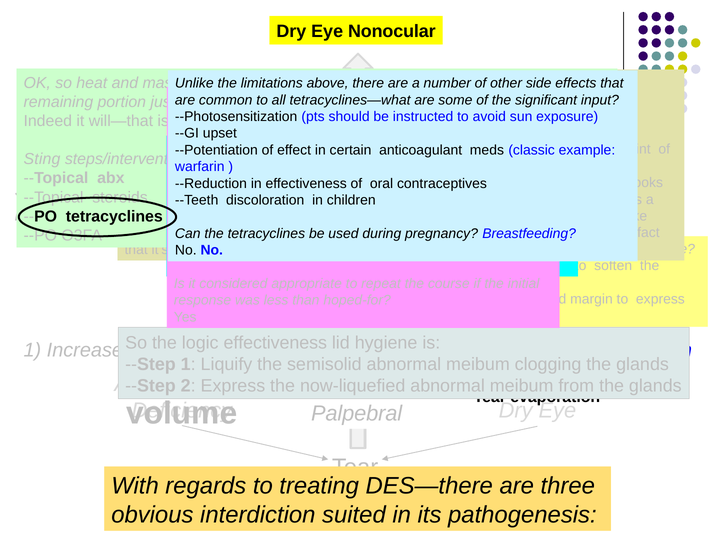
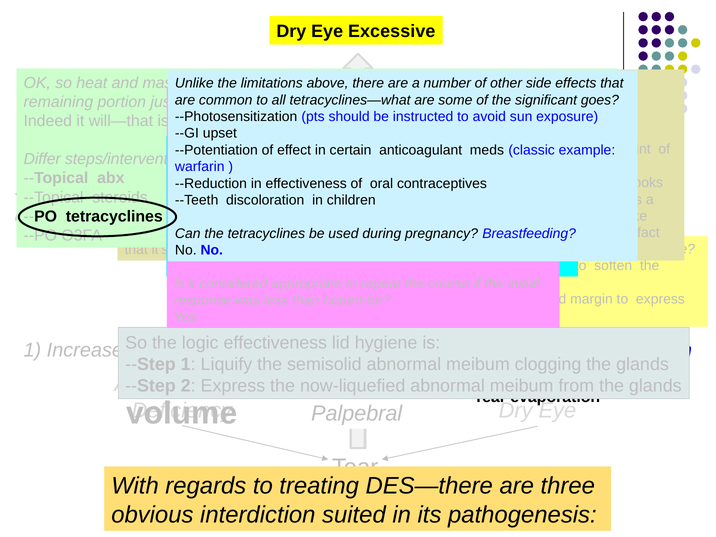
Nonocular: Nonocular -> Excessive
input: input -> goes
Sting: Sting -> Differ
